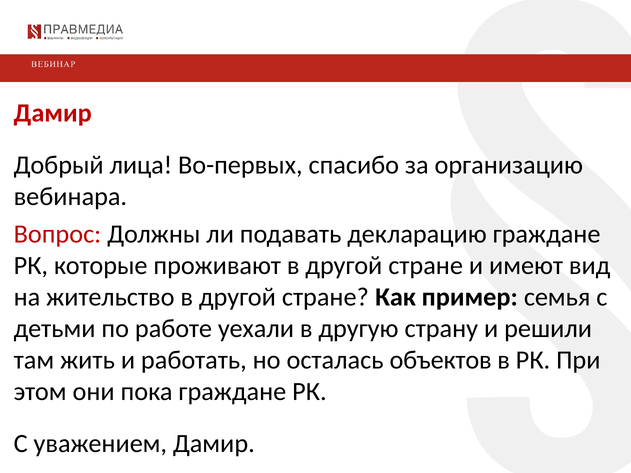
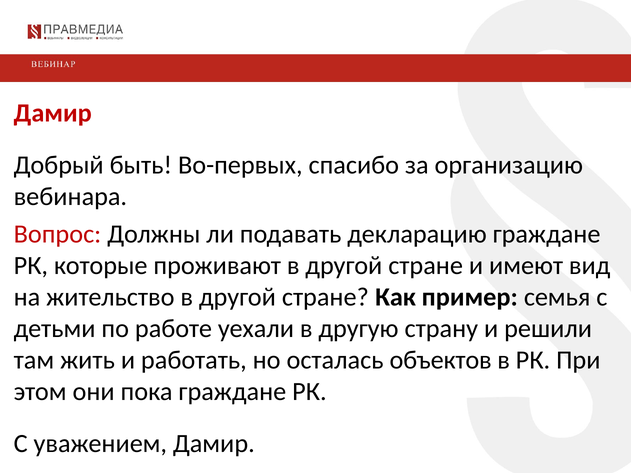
лица: лица -> быть
